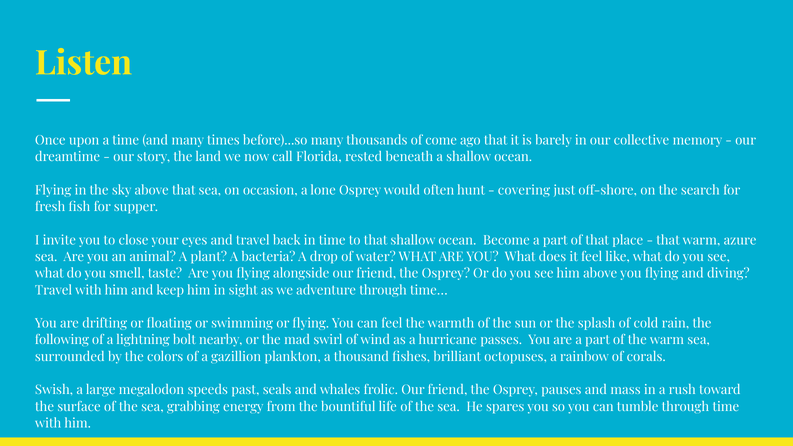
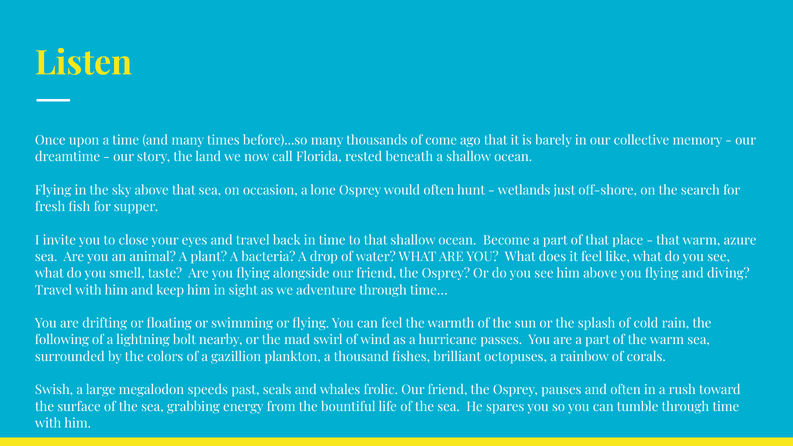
covering: covering -> wetlands
and mass: mass -> often
